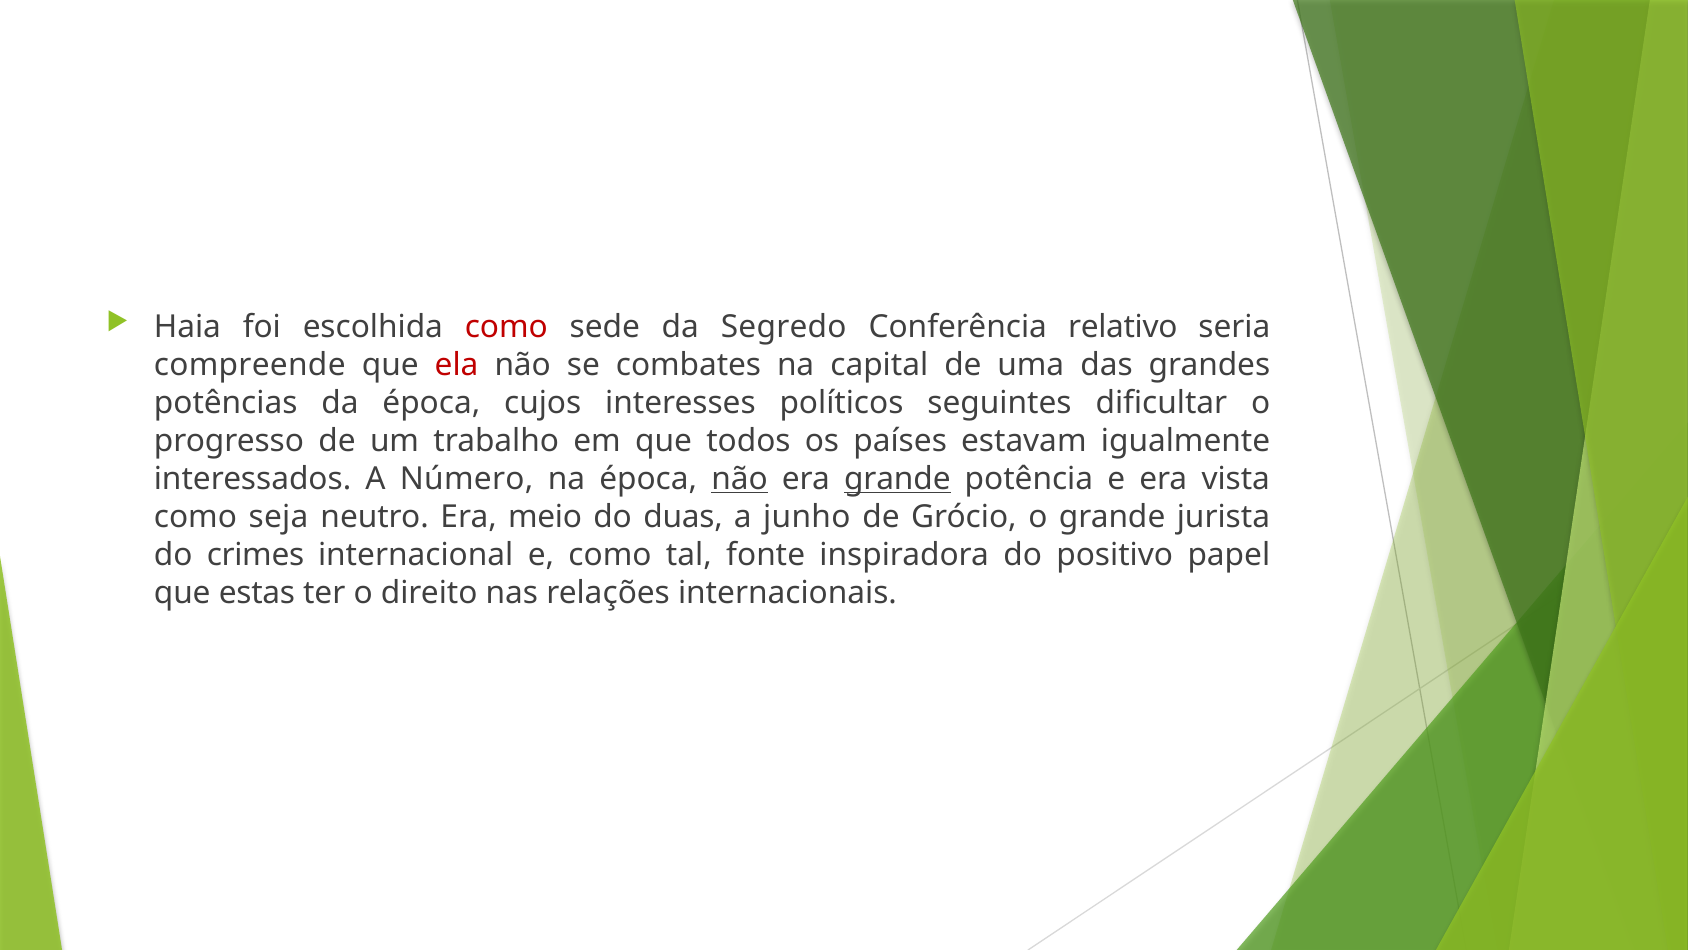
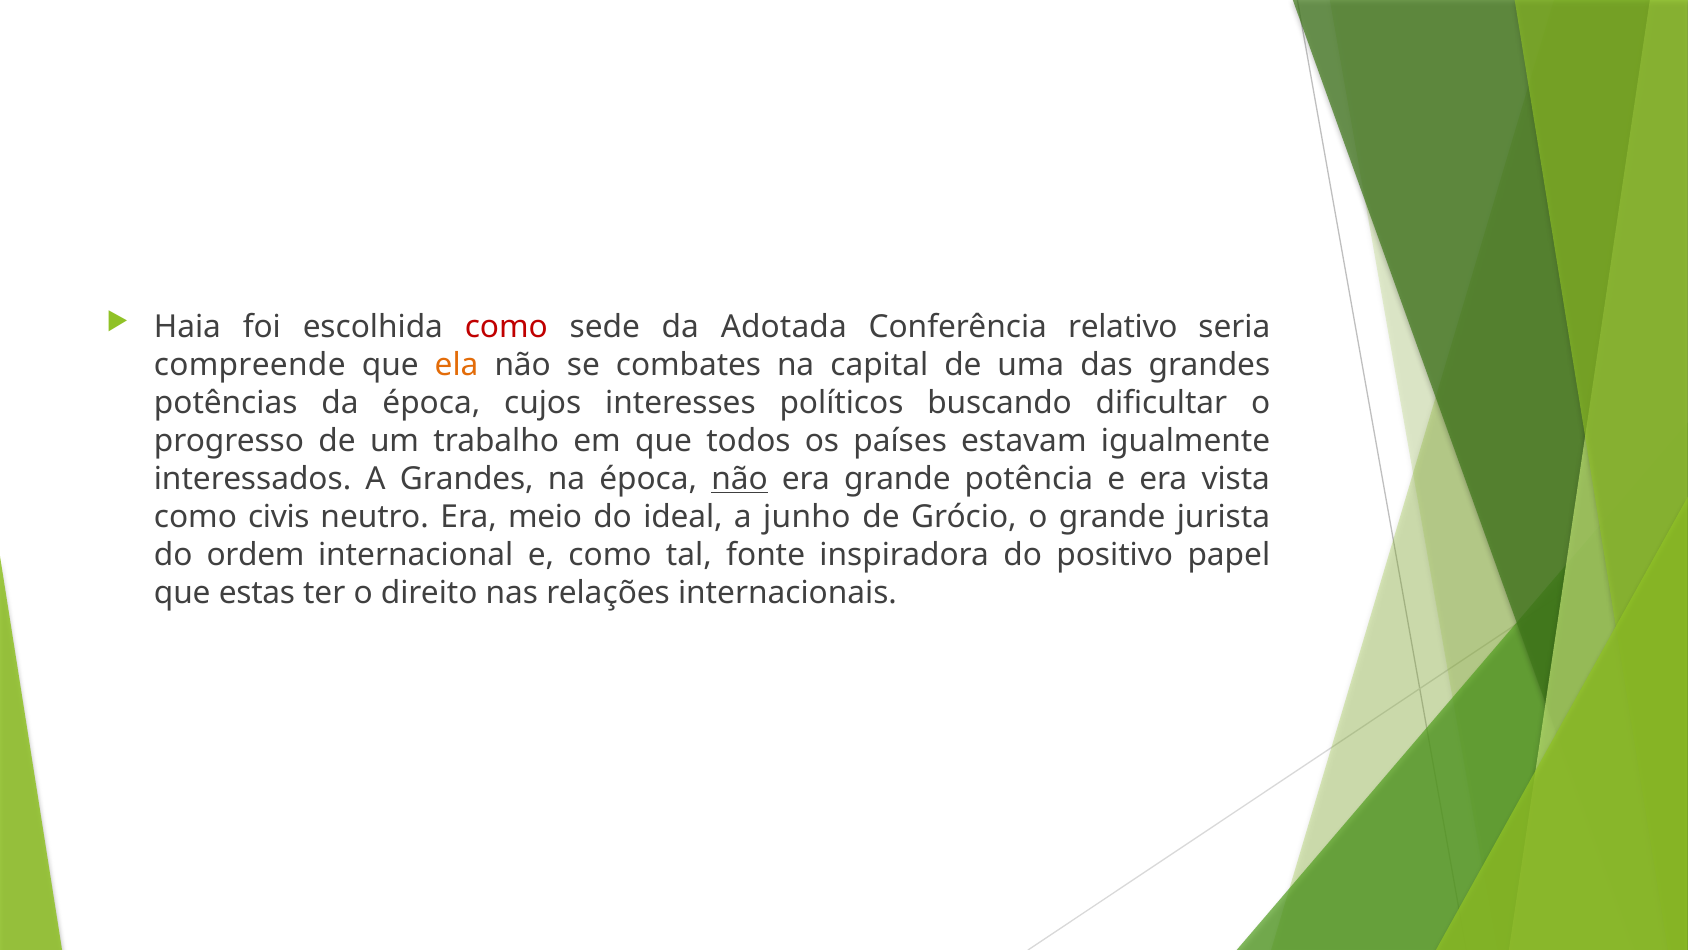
Segredo: Segredo -> Adotada
ela colour: red -> orange
seguintes: seguintes -> buscando
A Número: Número -> Grandes
grande at (897, 479) underline: present -> none
seja: seja -> civis
duas: duas -> ideal
crimes: crimes -> ordem
